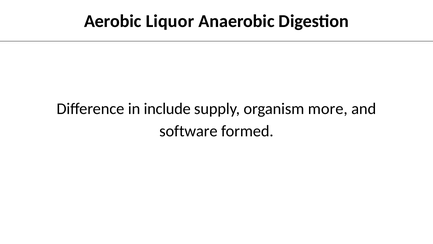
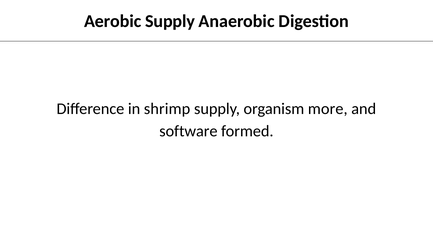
Aerobic Liquor: Liquor -> Supply
include: include -> shrimp
